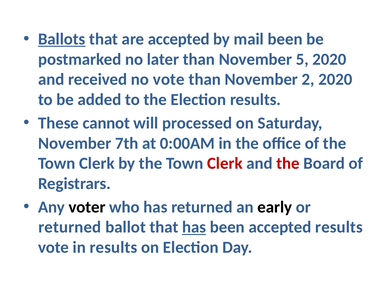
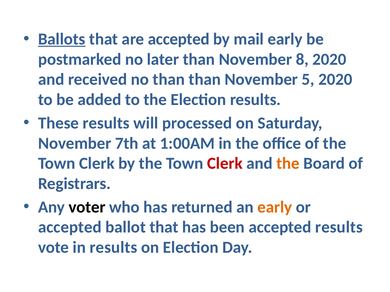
mail been: been -> early
5: 5 -> 8
no vote: vote -> than
2: 2 -> 5
These cannot: cannot -> results
0:00AM: 0:00AM -> 1:00AM
the at (288, 164) colour: red -> orange
early at (275, 207) colour: black -> orange
returned at (70, 228): returned -> accepted
has at (194, 228) underline: present -> none
